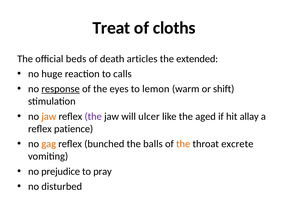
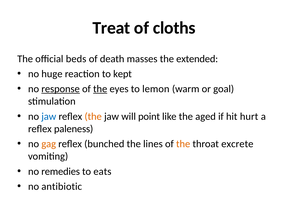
articles: articles -> masses
calls: calls -> kept
the at (100, 89) underline: none -> present
shift: shift -> goal
jaw at (49, 116) colour: orange -> blue
the at (93, 116) colour: purple -> orange
ulcer: ulcer -> point
allay: allay -> hurt
patience: patience -> paleness
balls: balls -> lines
prejudice: prejudice -> remedies
pray: pray -> eats
disturbed: disturbed -> antibiotic
